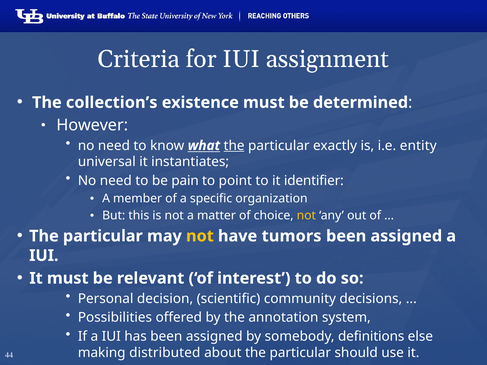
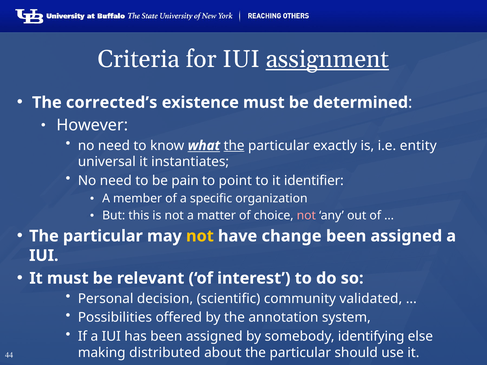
assignment underline: none -> present
collection’s: collection’s -> corrected’s
not at (306, 216) colour: yellow -> pink
tumors: tumors -> change
decisions: decisions -> validated
definitions: definitions -> identifying
